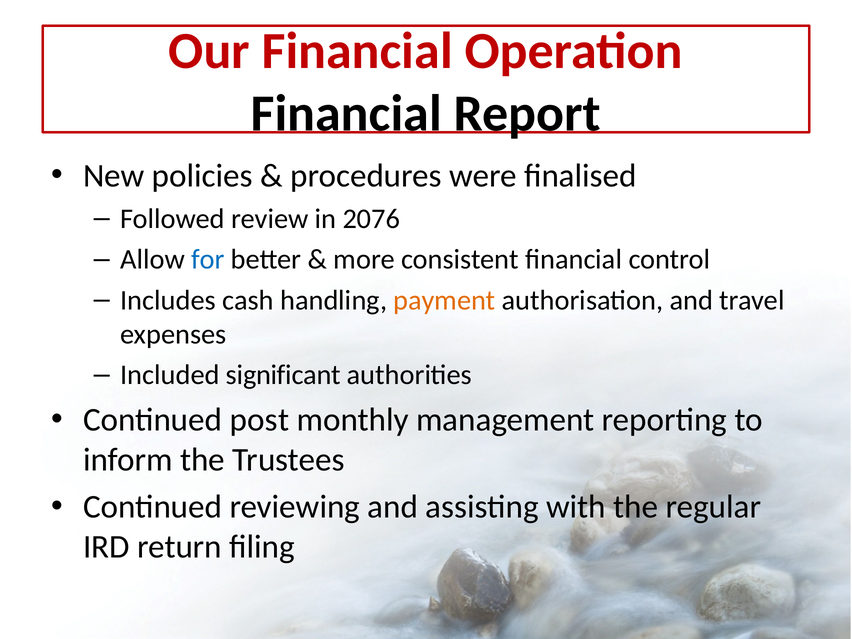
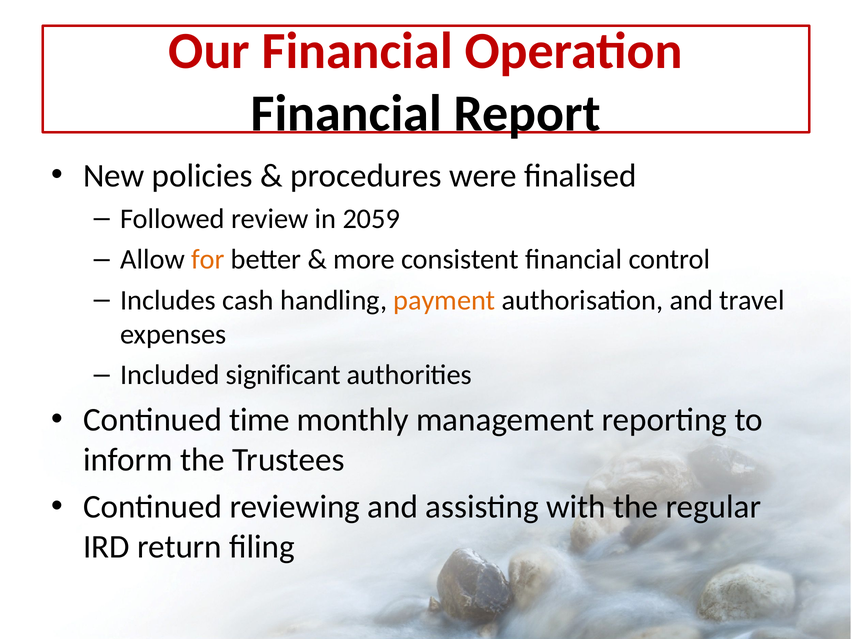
2076: 2076 -> 2059
for colour: blue -> orange
post: post -> time
